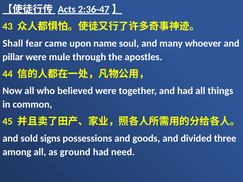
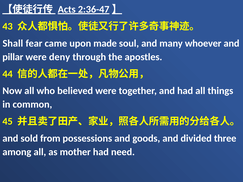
name: name -> made
mule: mule -> deny
signs: signs -> from
ground: ground -> mother
